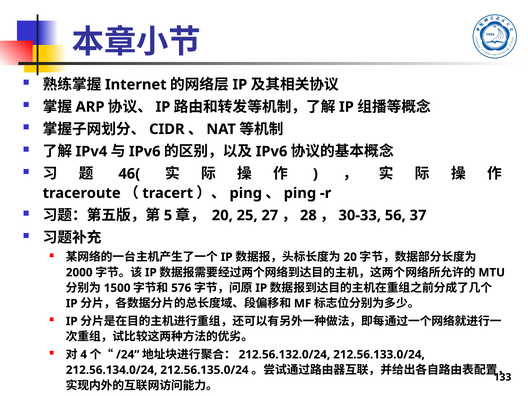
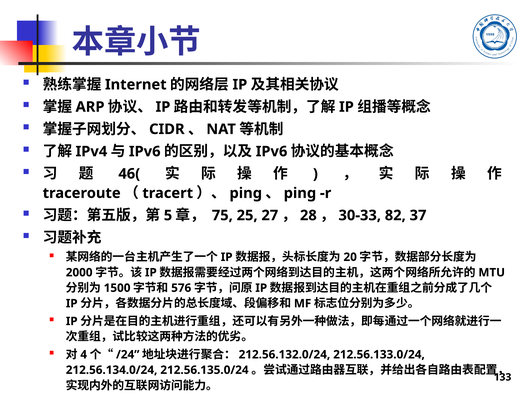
20 at (222, 215): 20 -> 75
56: 56 -> 82
